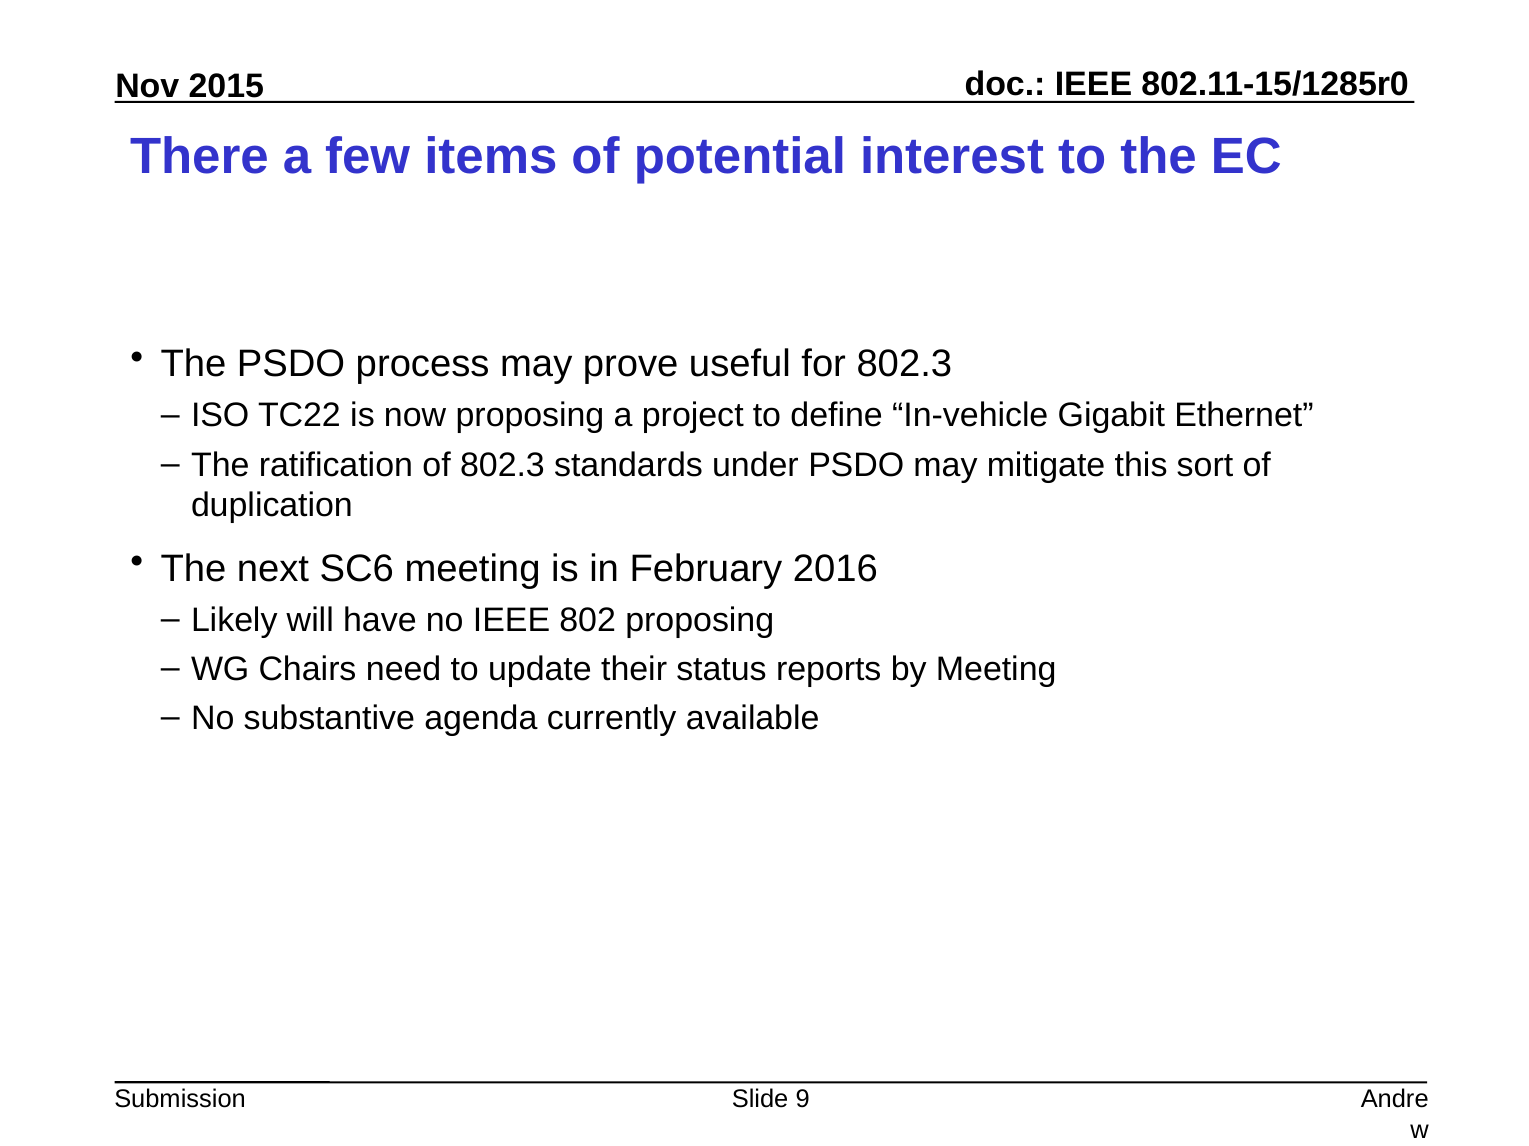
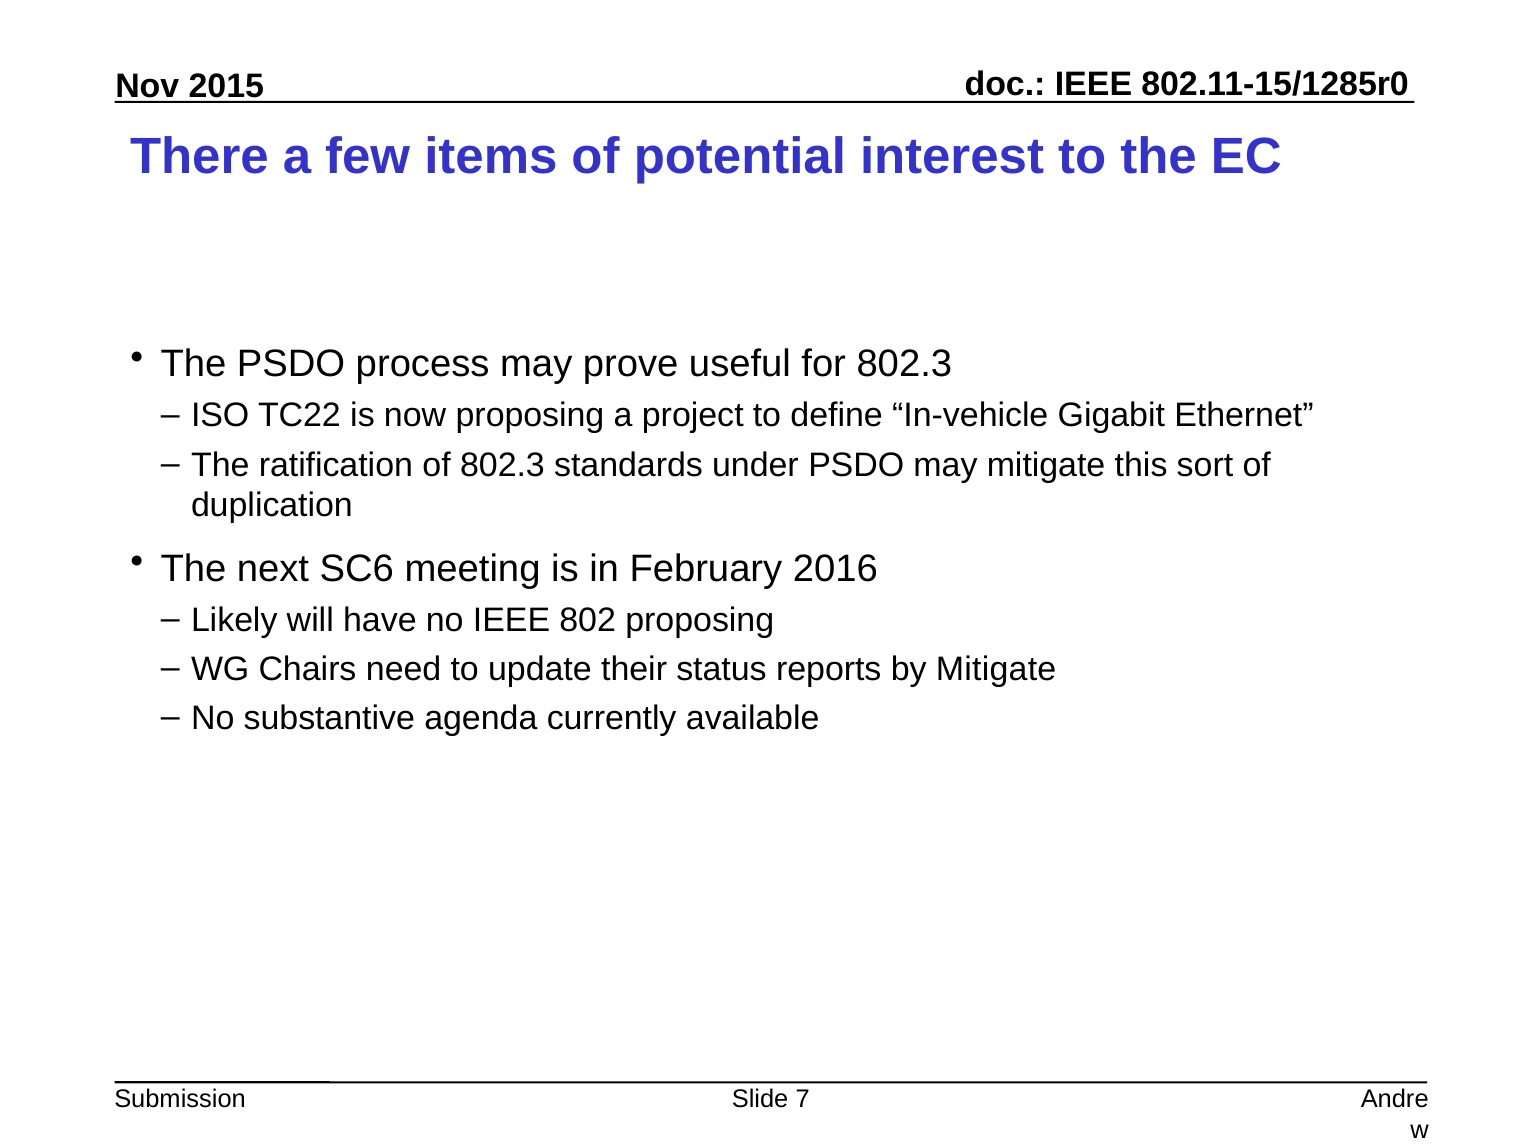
by Meeting: Meeting -> Mitigate
9: 9 -> 7
